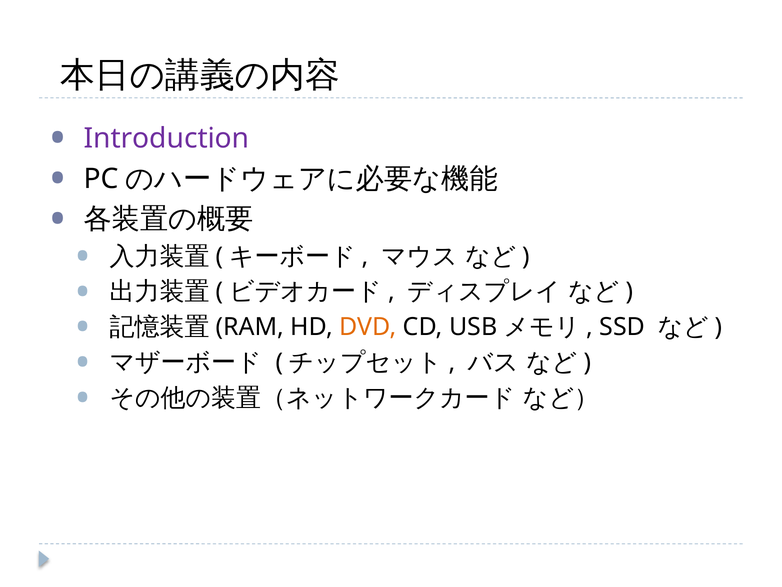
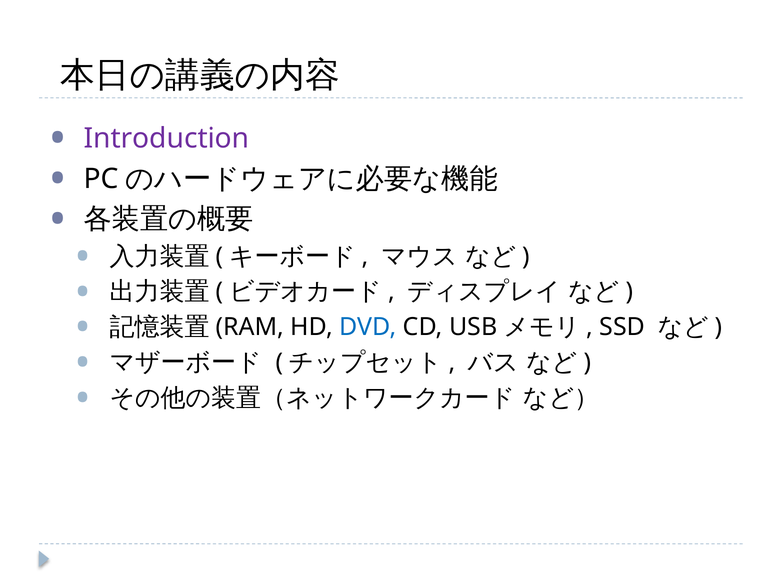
DVD colour: orange -> blue
